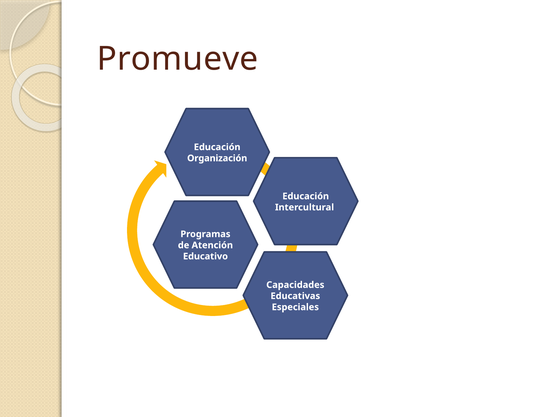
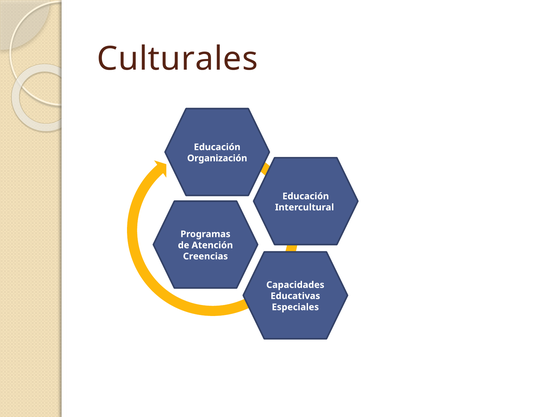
Promueve: Promueve -> Culturales
Educativo: Educativo -> Creencias
